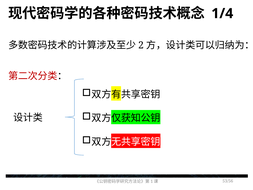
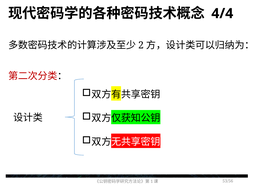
1/4: 1/4 -> 4/4
